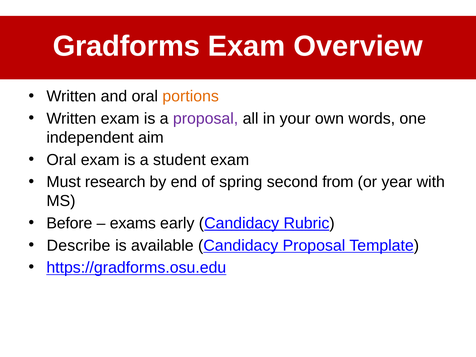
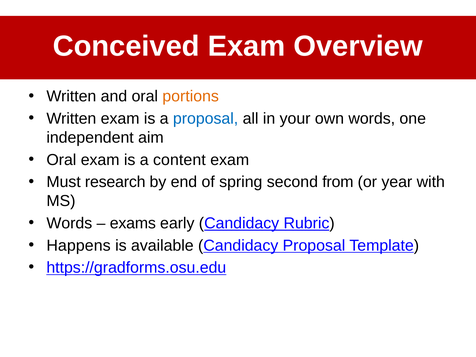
Gradforms: Gradforms -> Conceived
proposal at (206, 119) colour: purple -> blue
student: student -> content
Before at (69, 223): Before -> Words
Describe: Describe -> Happens
